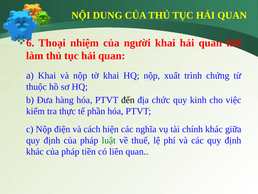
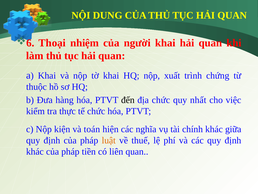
kinh: kinh -> nhất
tế phần: phần -> chức
điện: điện -> kiện
cách: cách -> toán
luật colour: green -> orange
